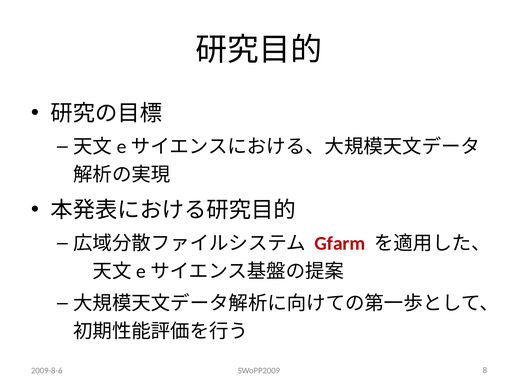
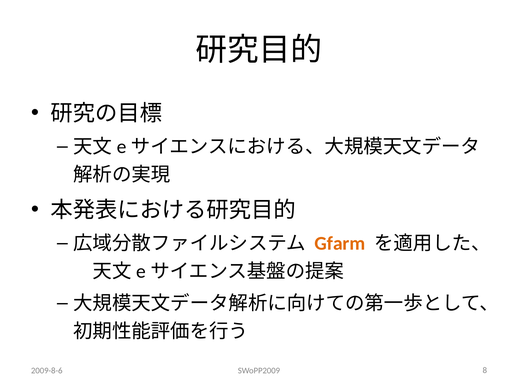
Gfarm colour: red -> orange
